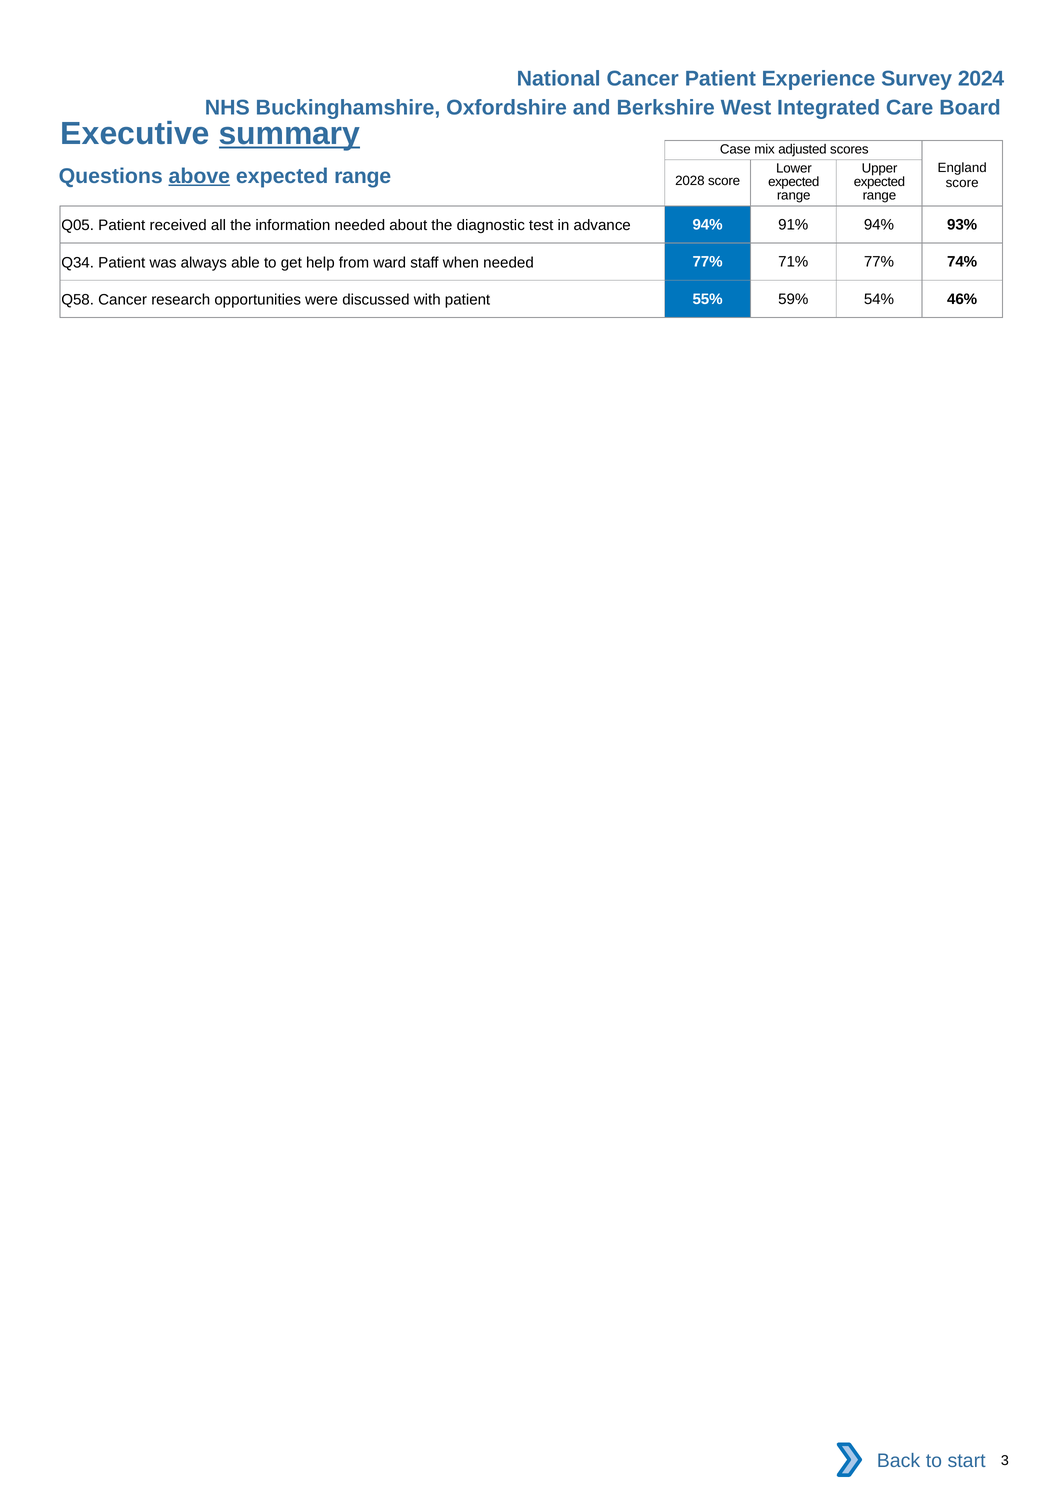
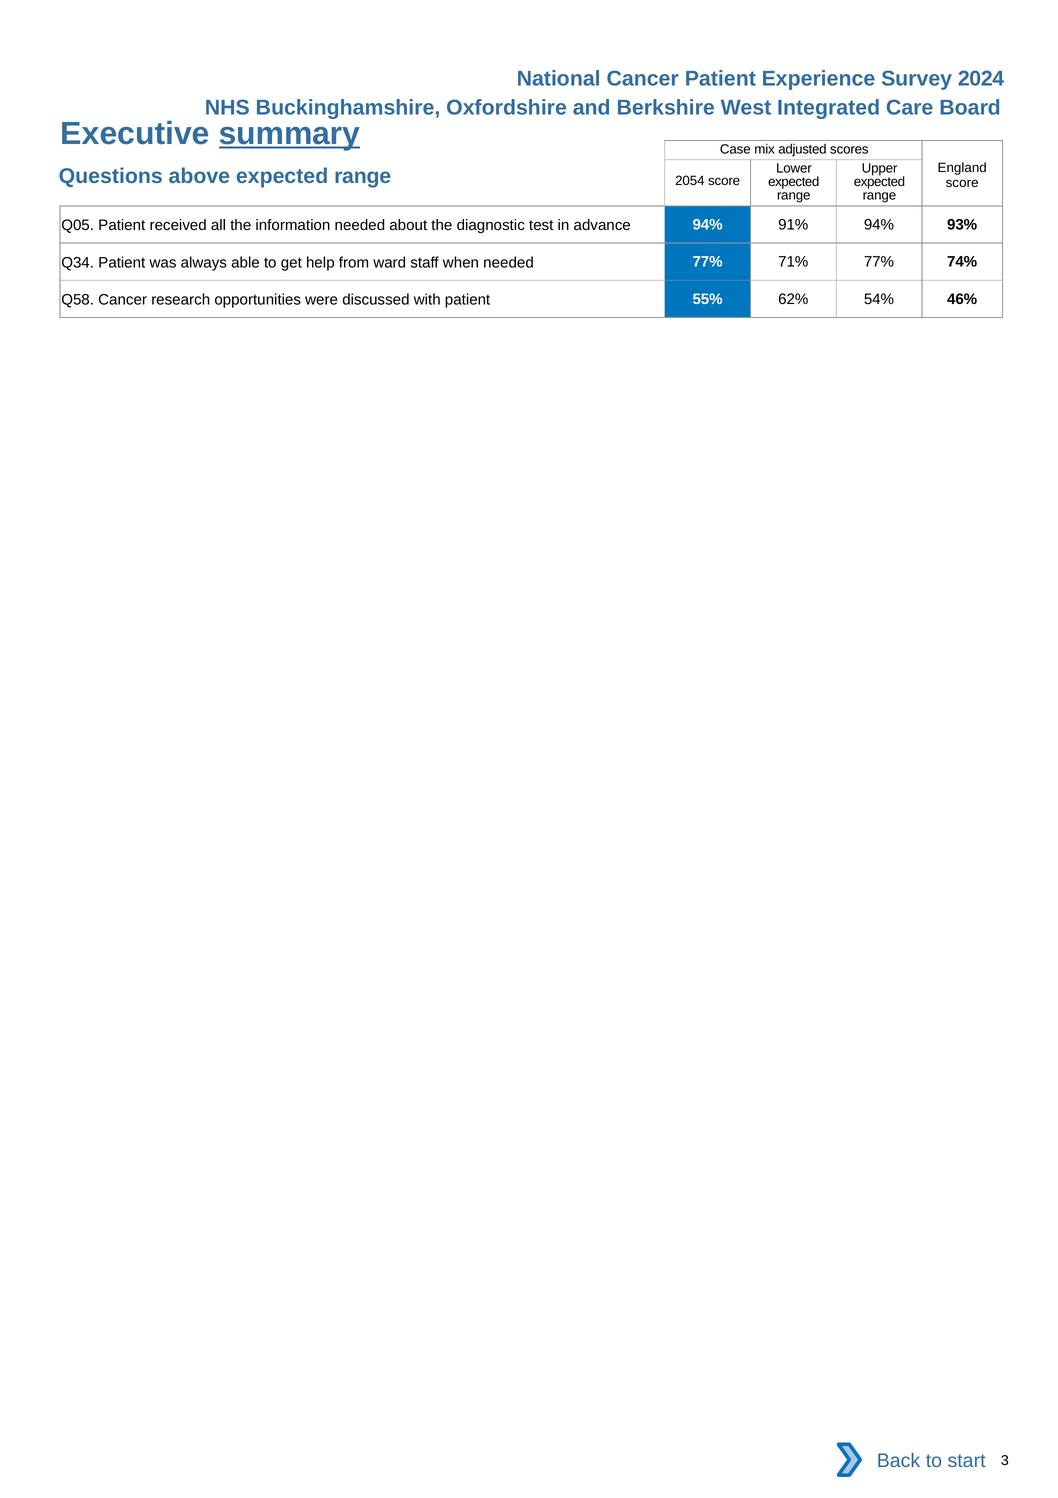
above underline: present -> none
2028: 2028 -> 2054
59%: 59% -> 62%
